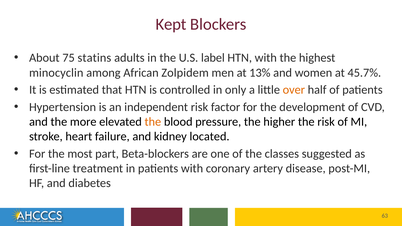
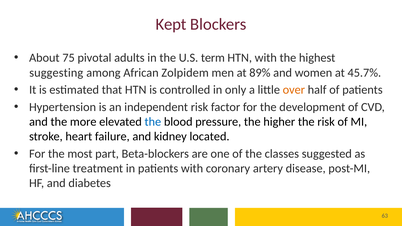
statins: statins -> pivotal
label: label -> term
minocyclin: minocyclin -> suggesting
13%: 13% -> 89%
the at (153, 122) colour: orange -> blue
